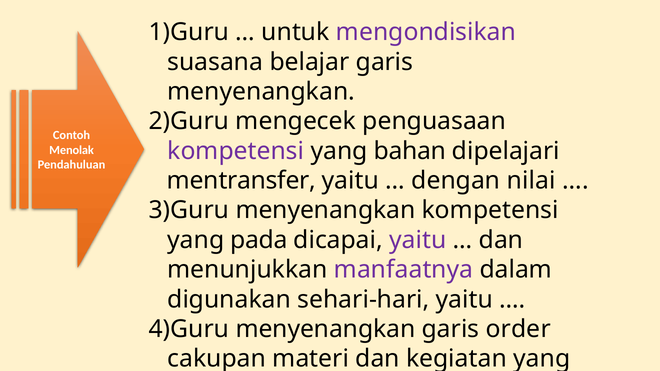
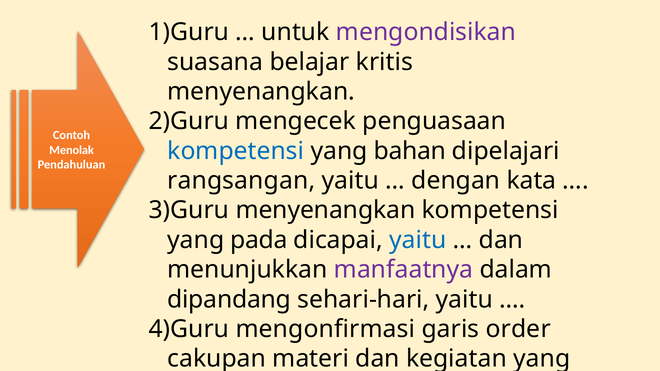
belajar garis: garis -> kritis
kompetensi at (236, 151) colour: purple -> blue
mentransfer: mentransfer -> rangsangan
nilai: nilai -> kata
yaitu at (418, 240) colour: purple -> blue
digunakan at (229, 300): digunakan -> dipandang
menyenangkan at (325, 329): menyenangkan -> mengonfirmasi
